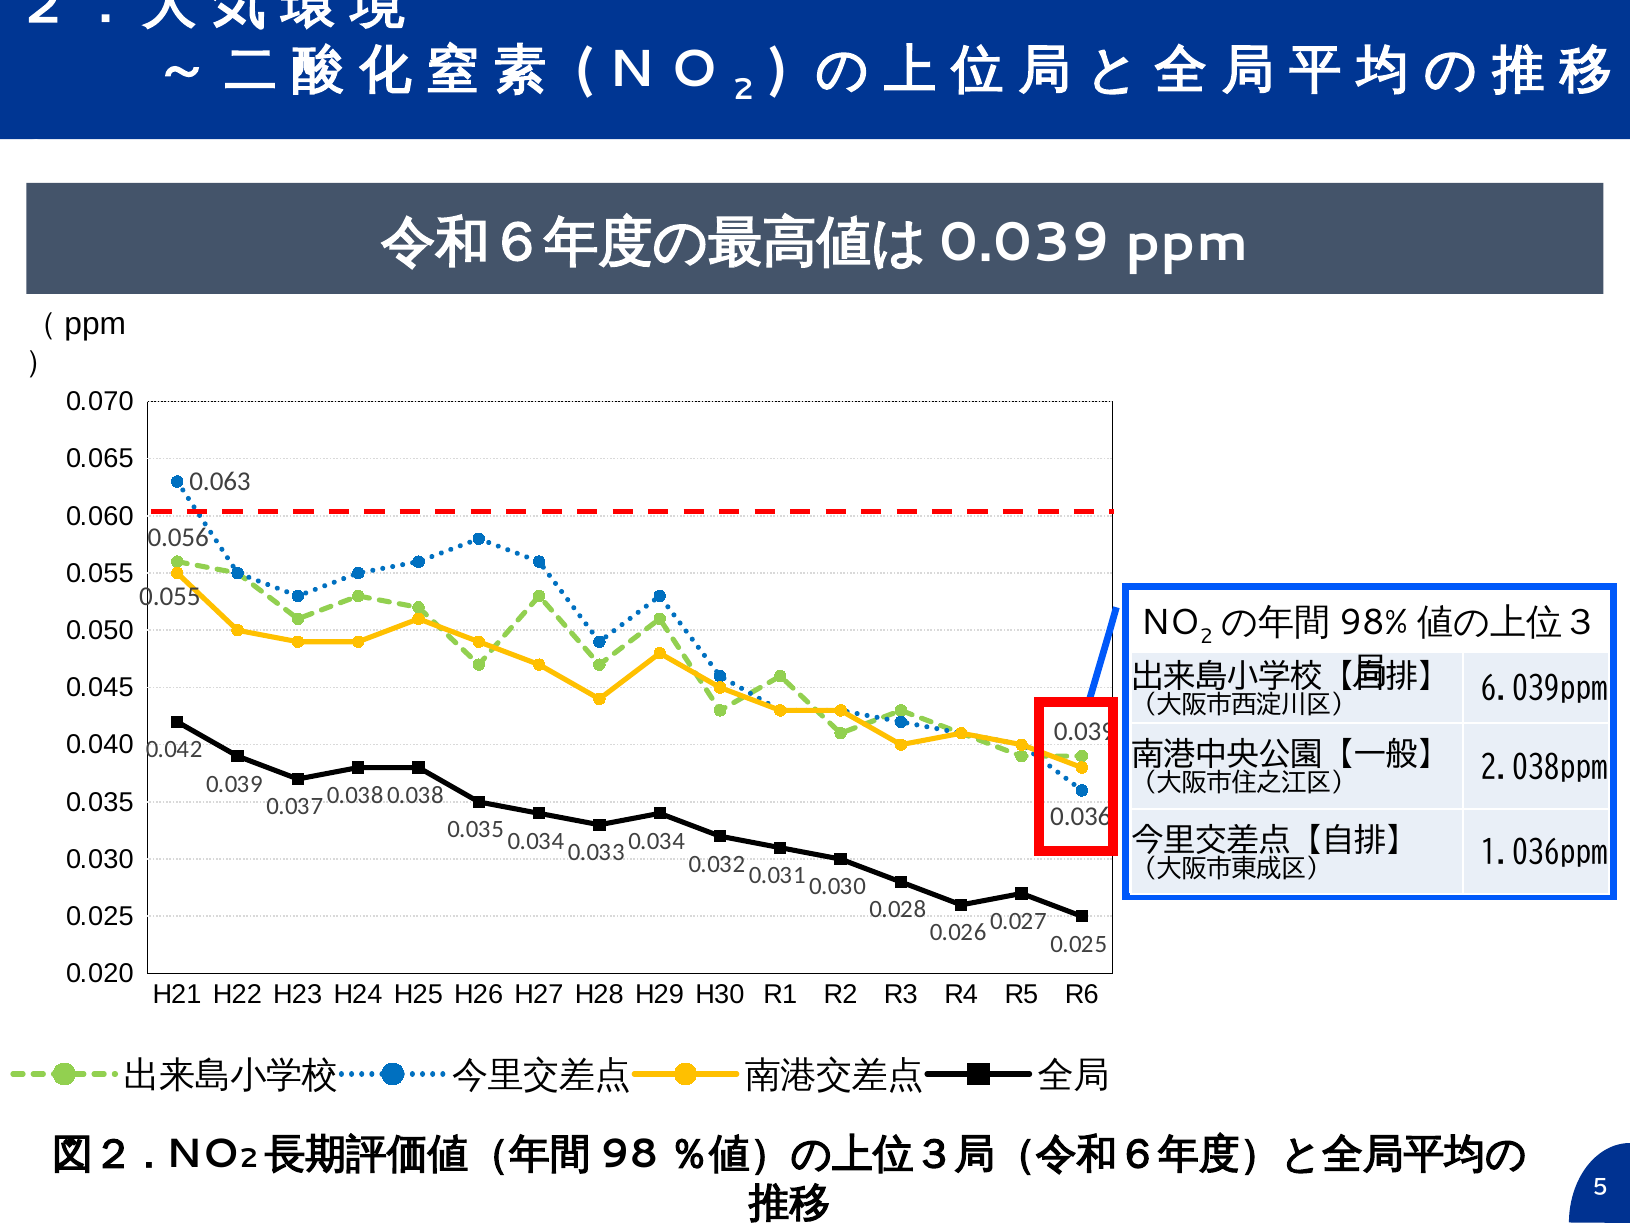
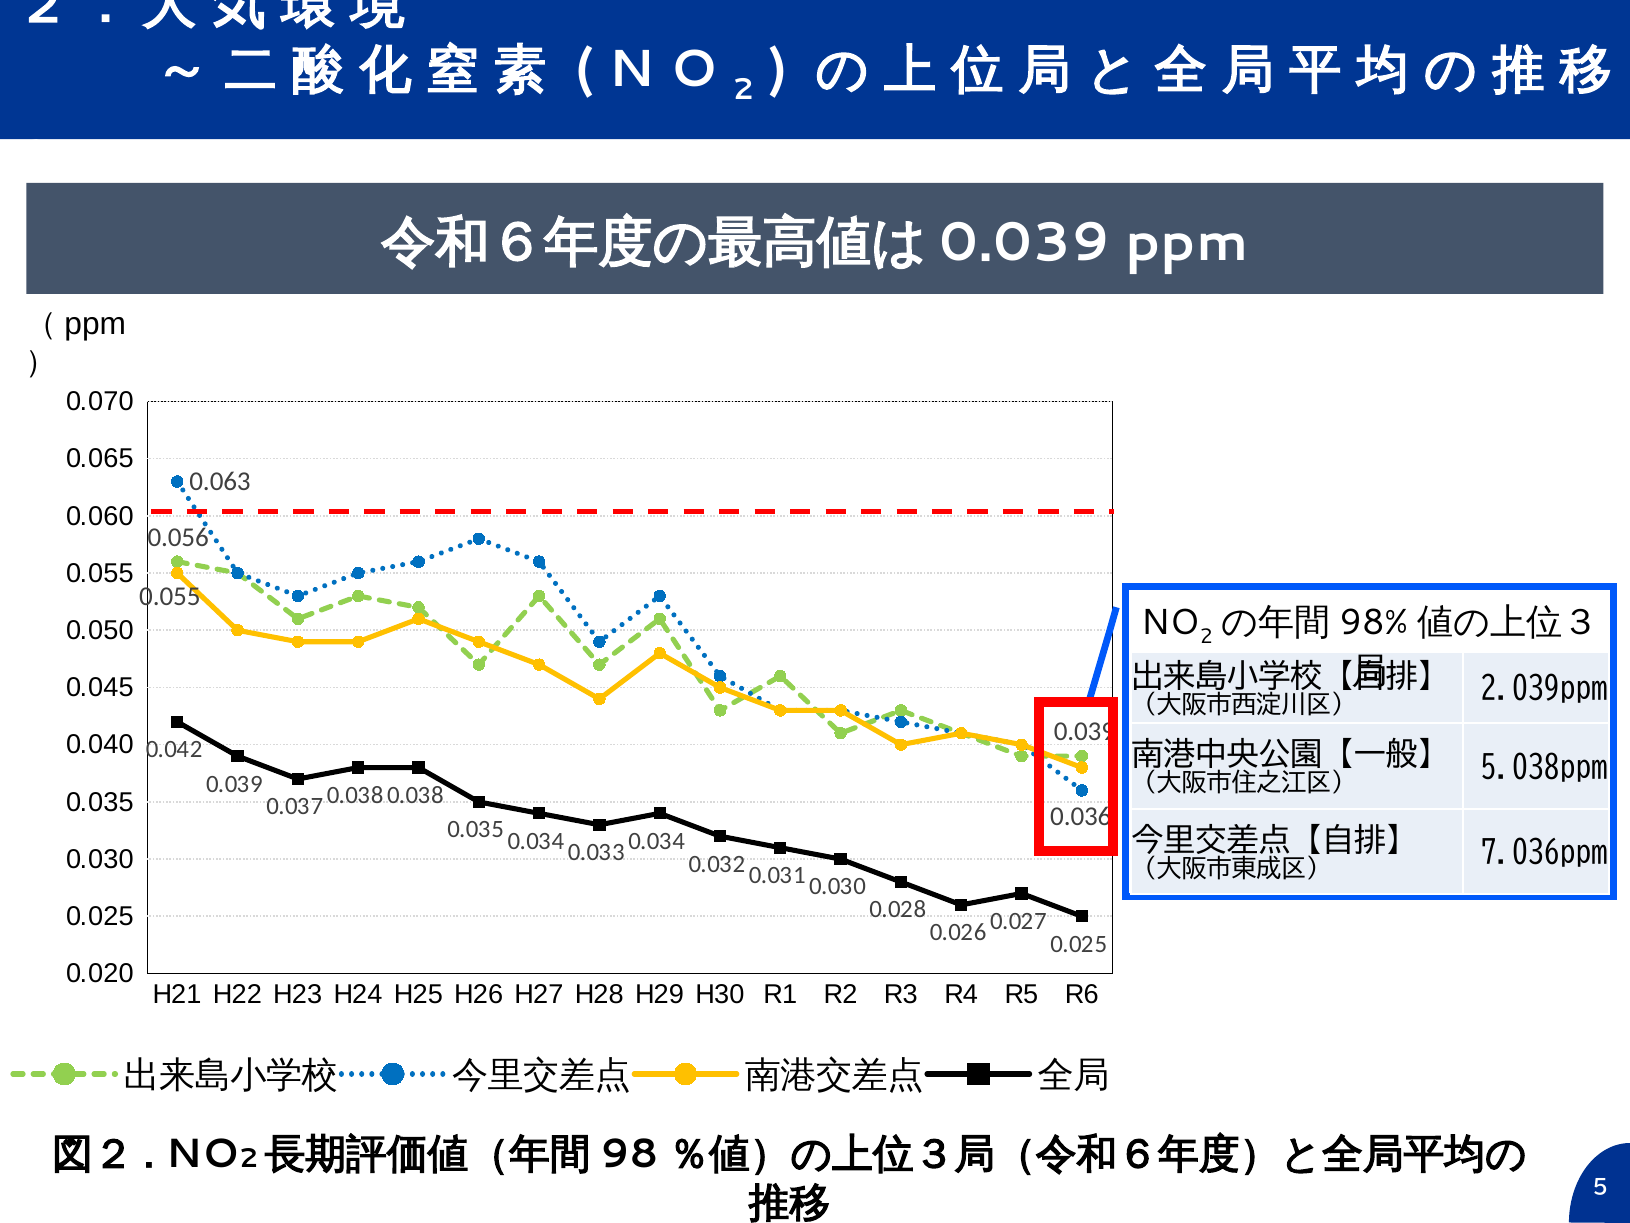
6.039ppm: 6.039ppm -> 2.039ppm
2.038ppm: 2.038ppm -> 5.038ppm
1.036ppm: 1.036ppm -> 7.036ppm
